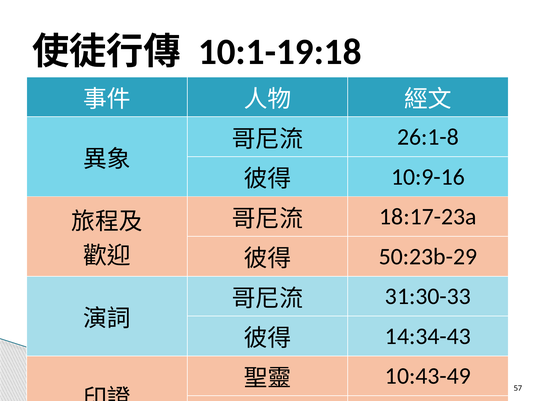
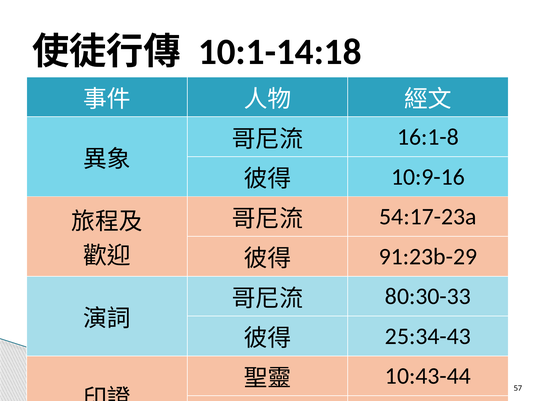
10:1-19:18: 10:1-19:18 -> 10:1-14:18
26:1-8: 26:1-8 -> 16:1-8
18:17-23a: 18:17-23a -> 54:17-23a
50:23b-29: 50:23b-29 -> 91:23b-29
31:30-33: 31:30-33 -> 80:30-33
14:34-43: 14:34-43 -> 25:34-43
10:43-49: 10:43-49 -> 10:43-44
